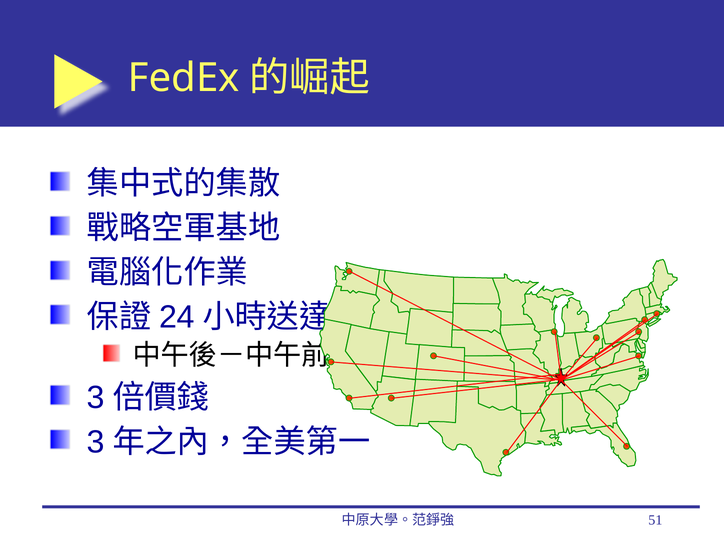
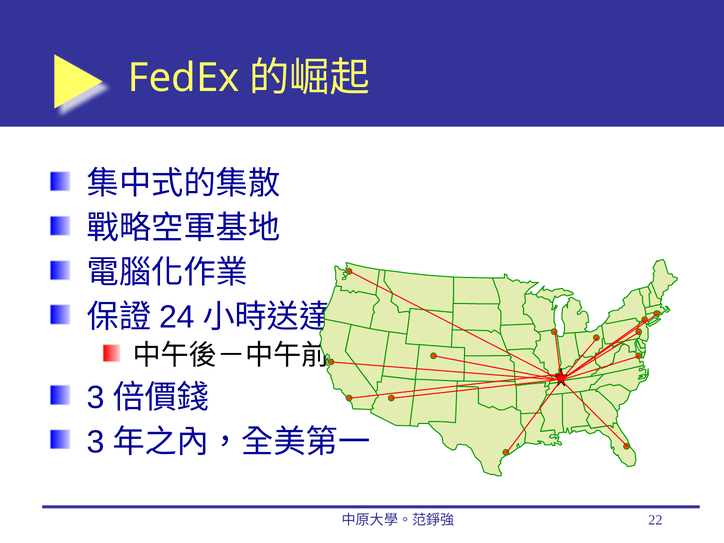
51: 51 -> 22
